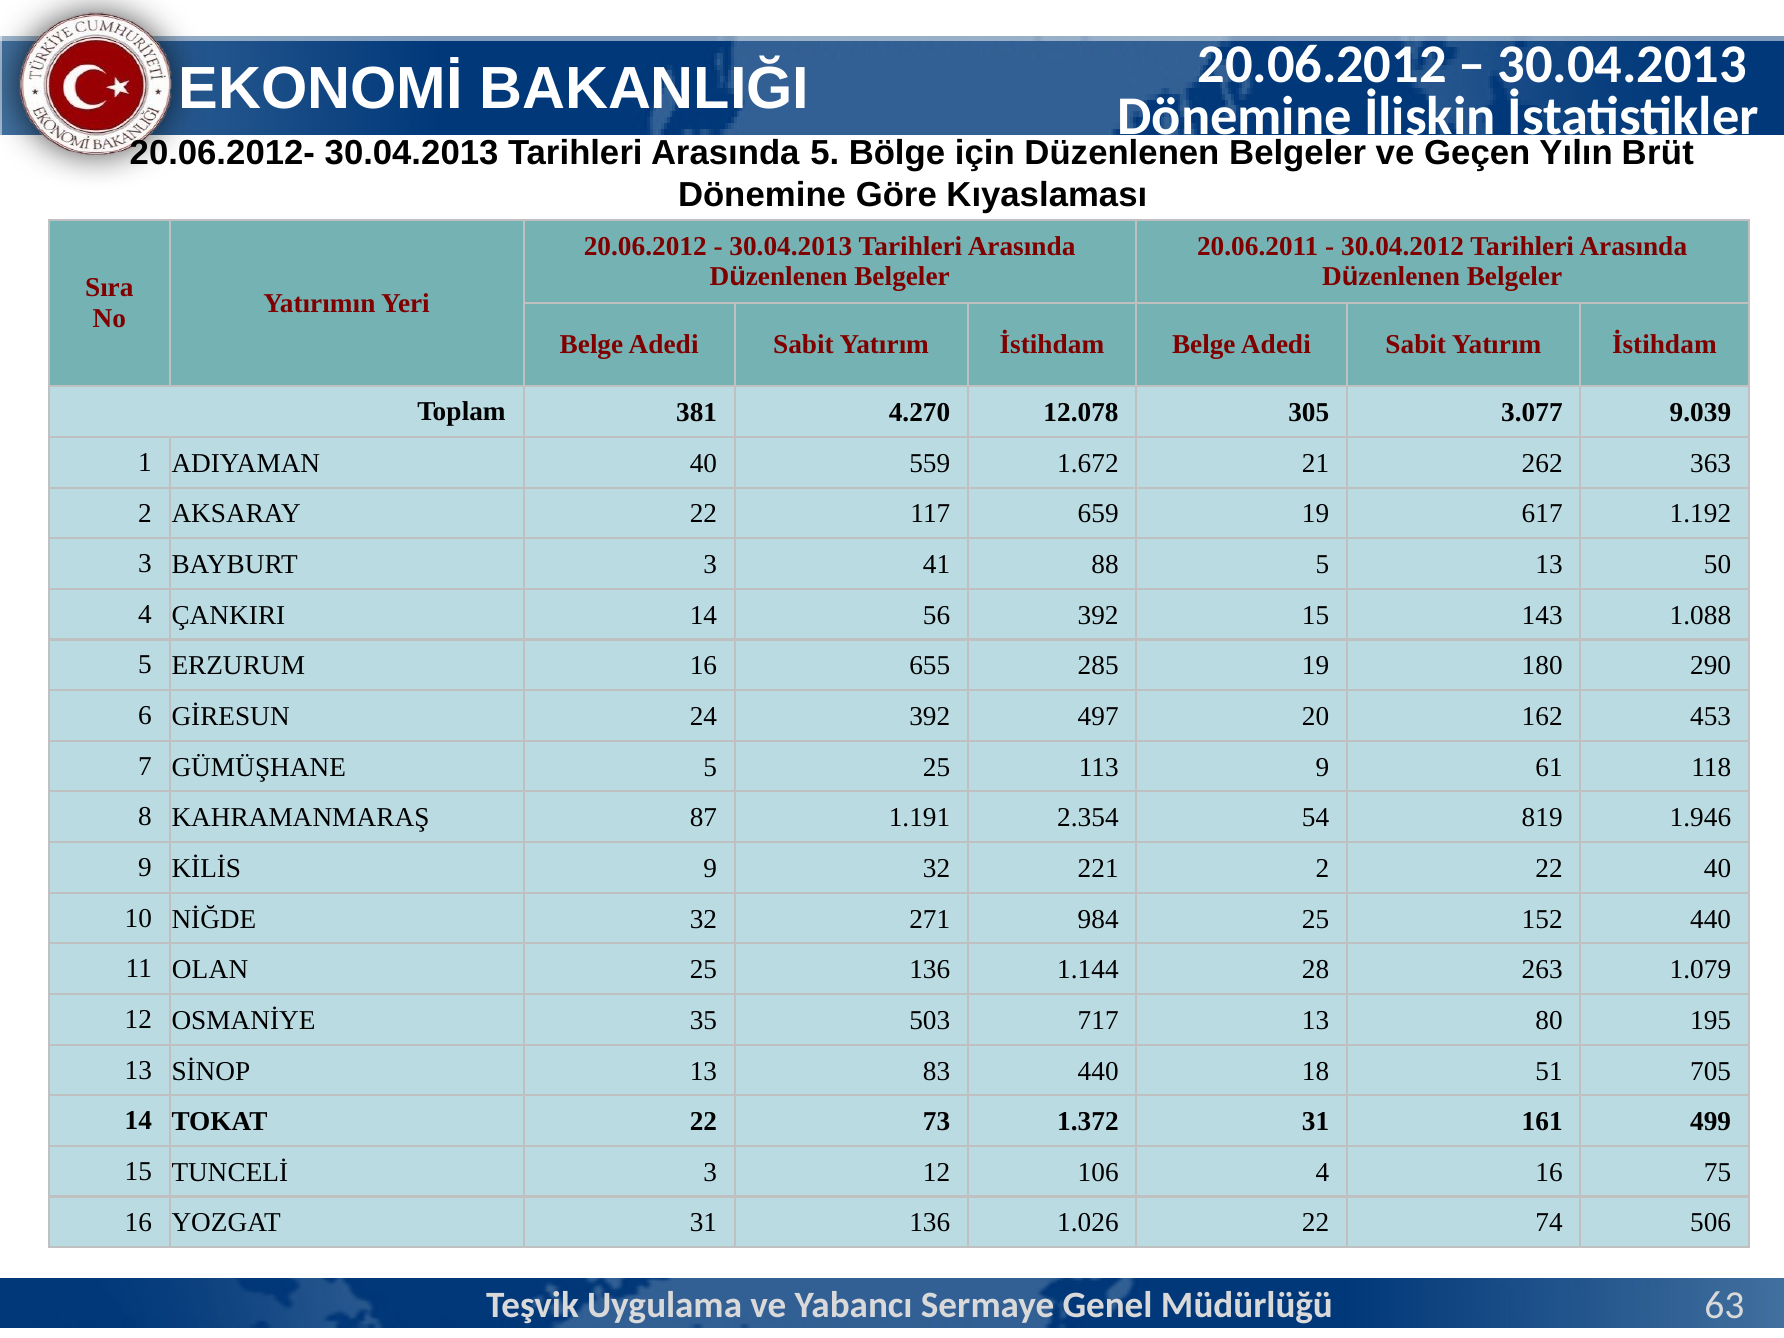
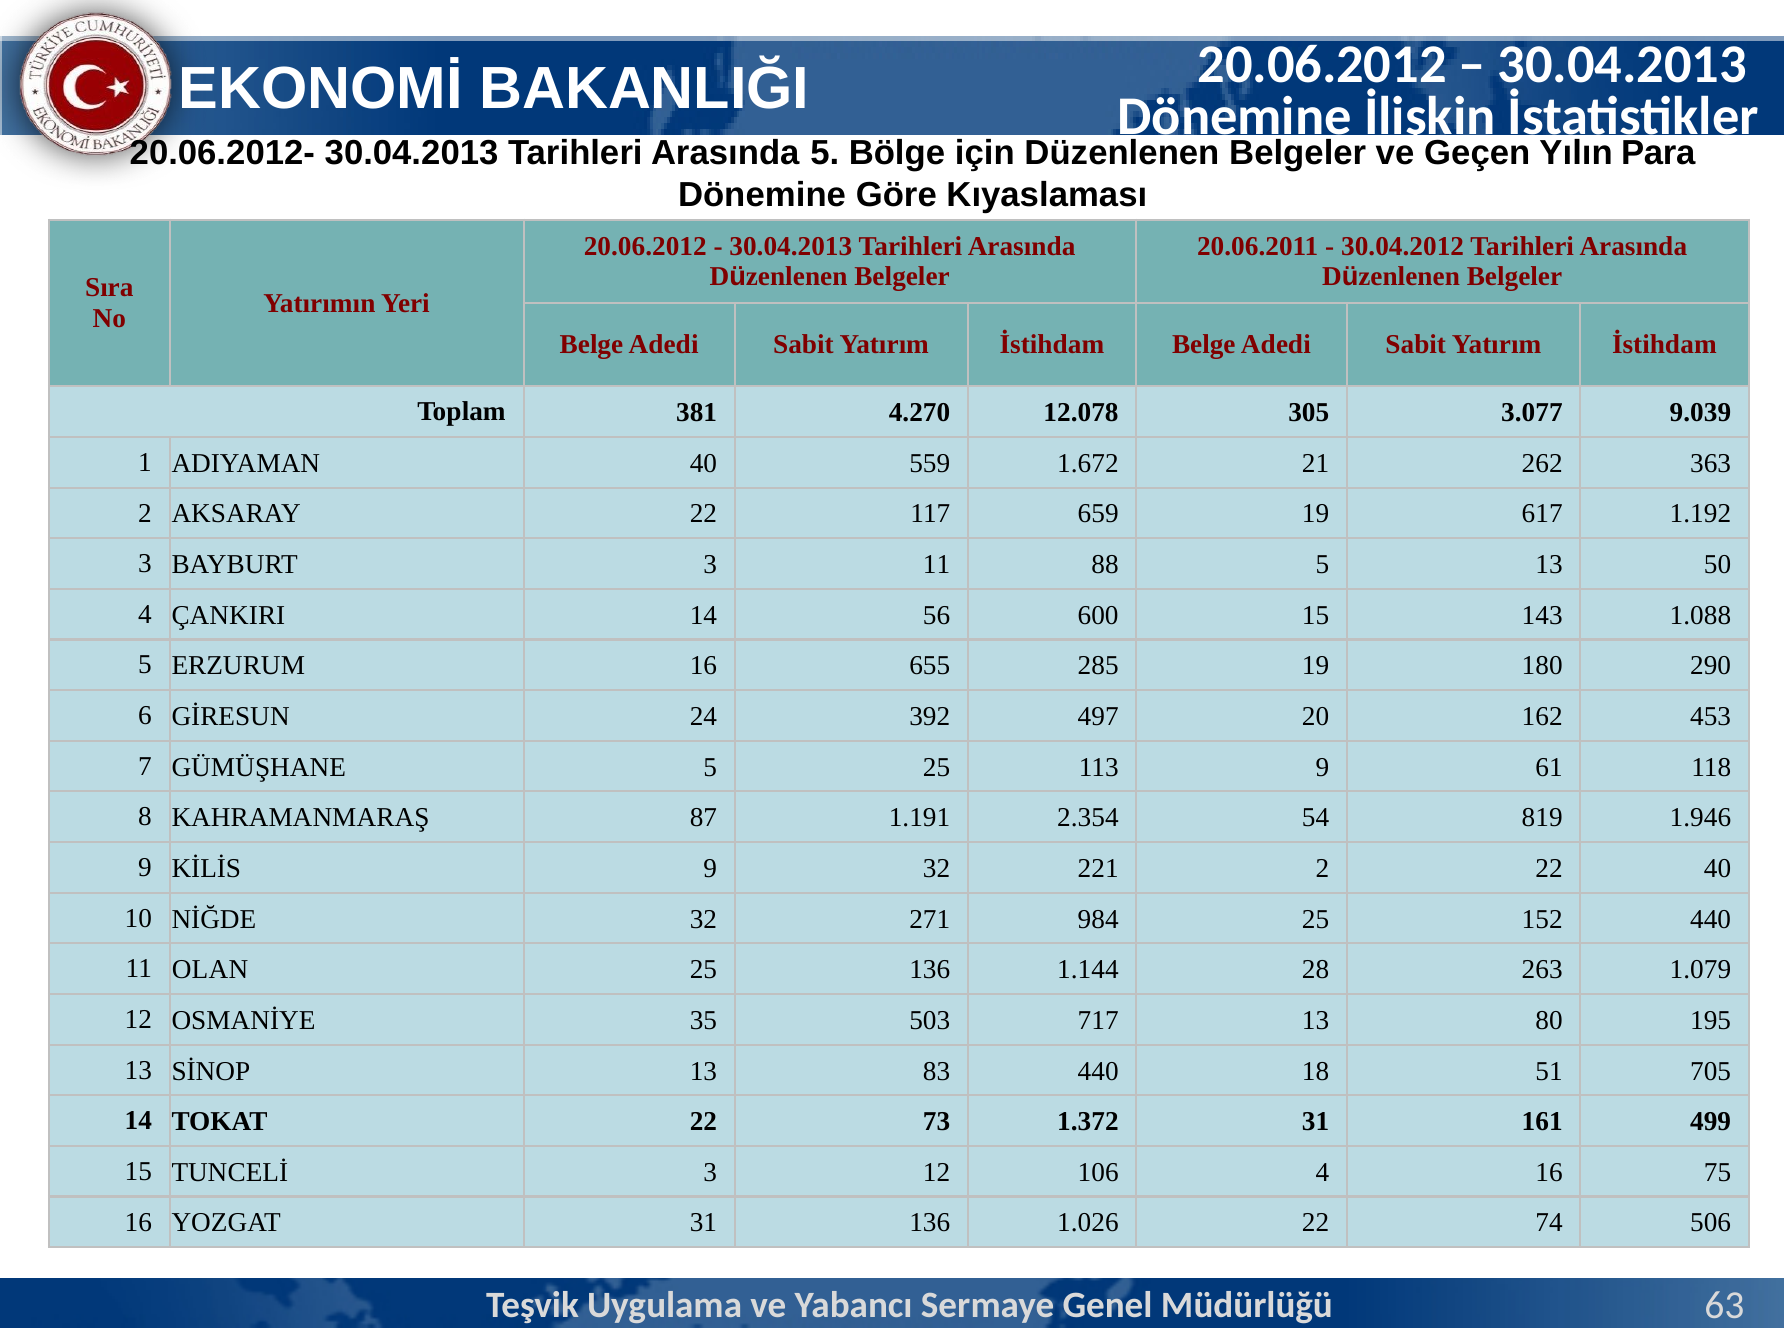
Brüt: Brüt -> Para
3 41: 41 -> 11
56 392: 392 -> 600
